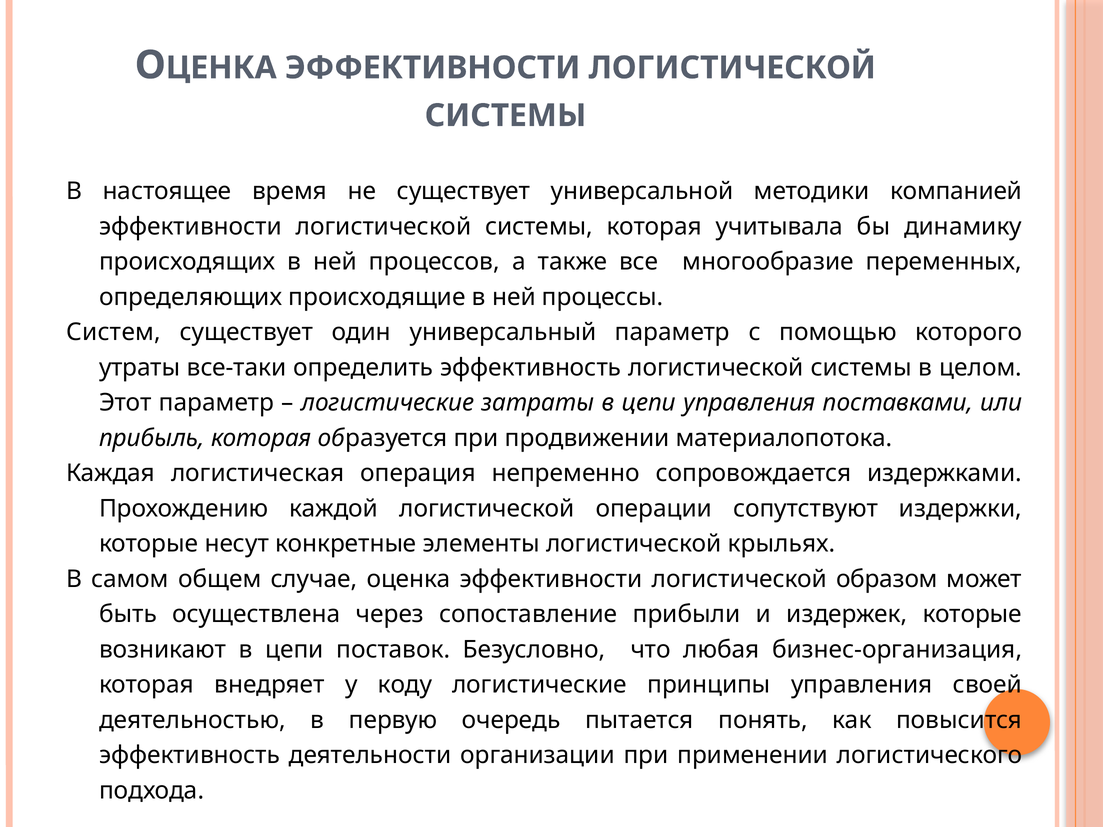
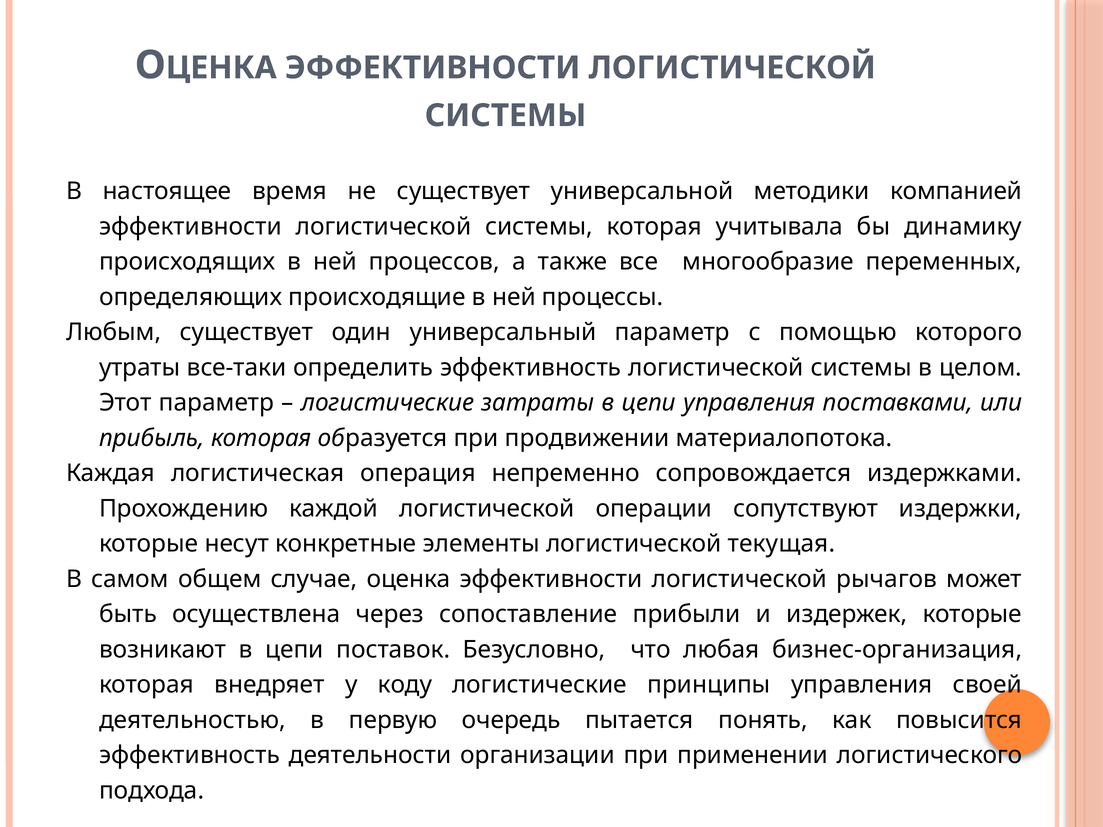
Систем: Систем -> Любым
крыльях: крыльях -> текущая
образом: образом -> рычагов
